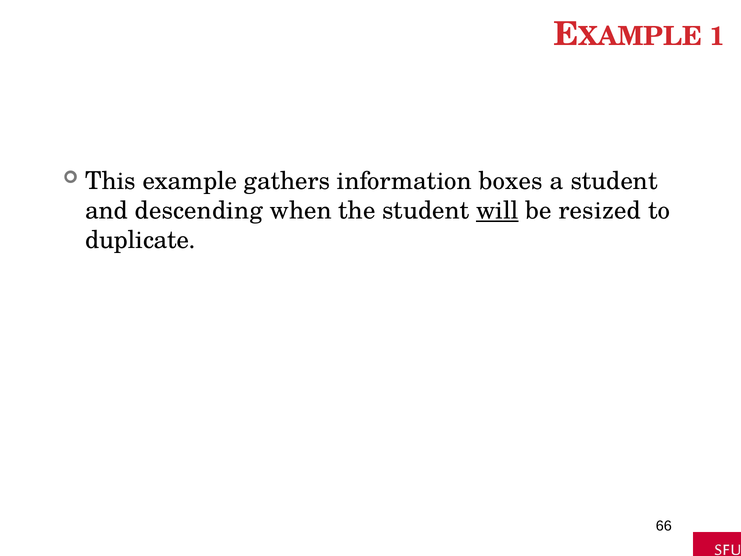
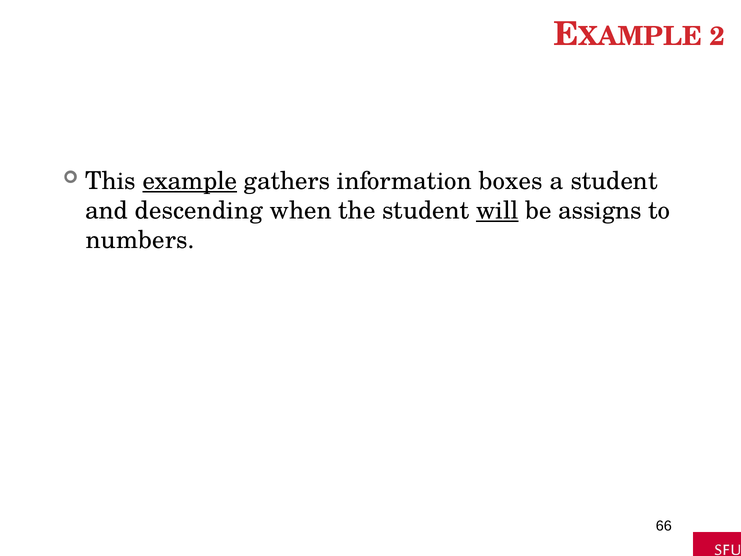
1: 1 -> 2
example underline: none -> present
resized: resized -> assigns
duplicate: duplicate -> numbers
